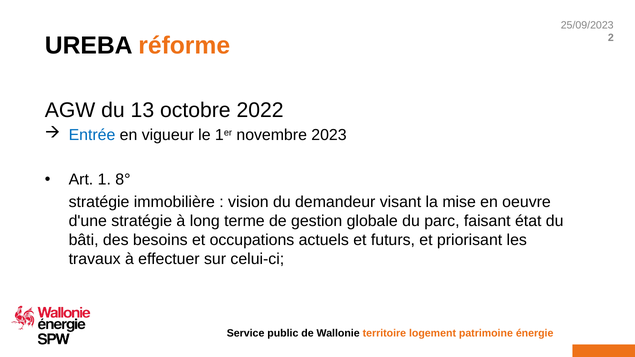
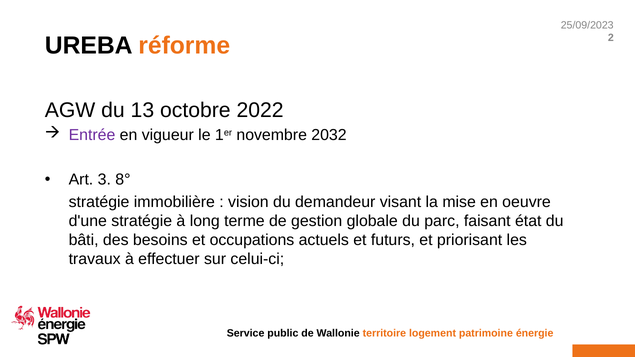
Entrée colour: blue -> purple
2023: 2023 -> 2032
1: 1 -> 3
